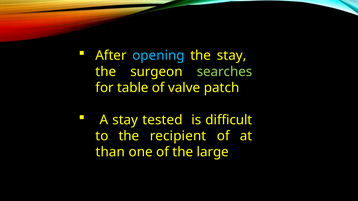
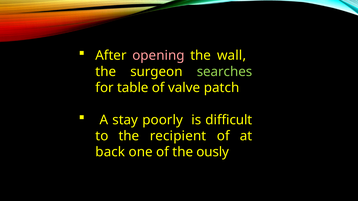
opening colour: light blue -> pink
the stay: stay -> wall
tested: tested -> poorly
than: than -> back
large: large -> ously
